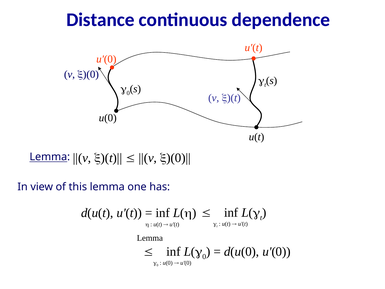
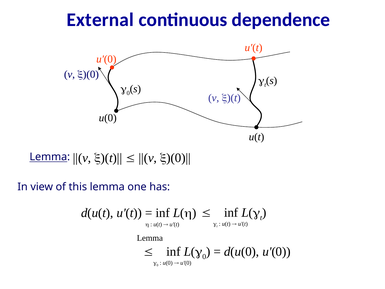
Distance: Distance -> External
